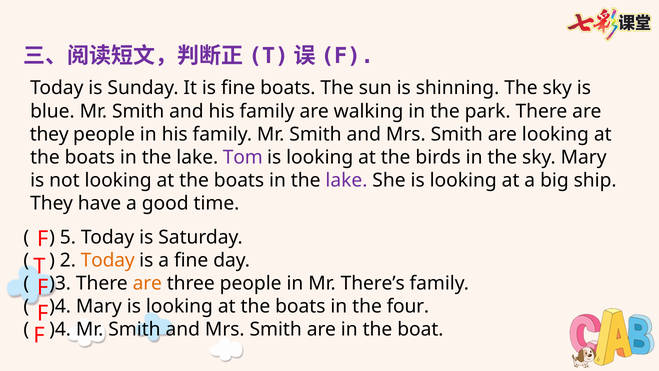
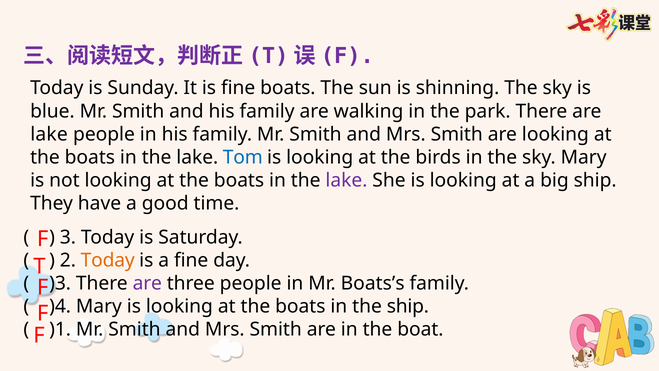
they at (49, 134): they -> lake
Tom colour: purple -> blue
5: 5 -> 3
are at (147, 283) colour: orange -> purple
There’s: There’s -> Boats’s
the four: four -> ship
)4 at (60, 329): )4 -> )1
